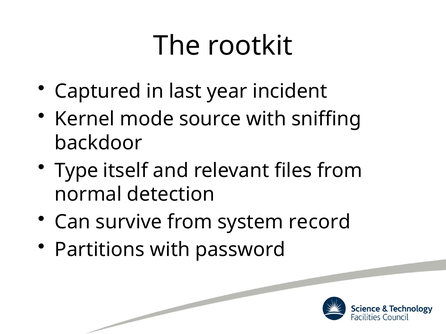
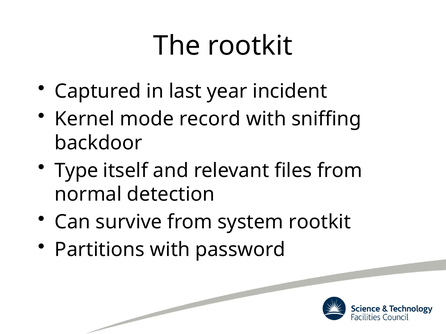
source: source -> record
system record: record -> rootkit
